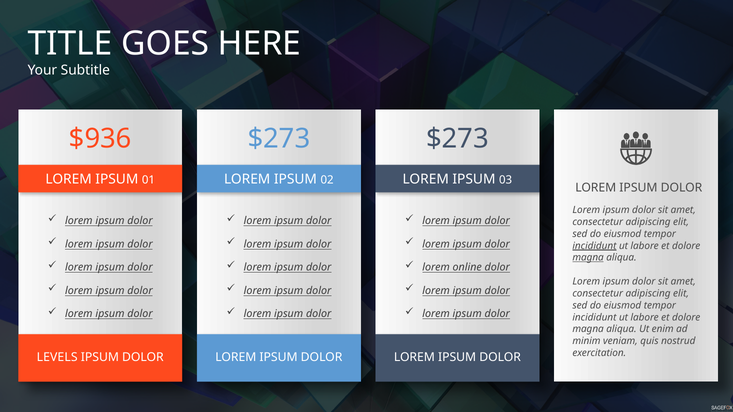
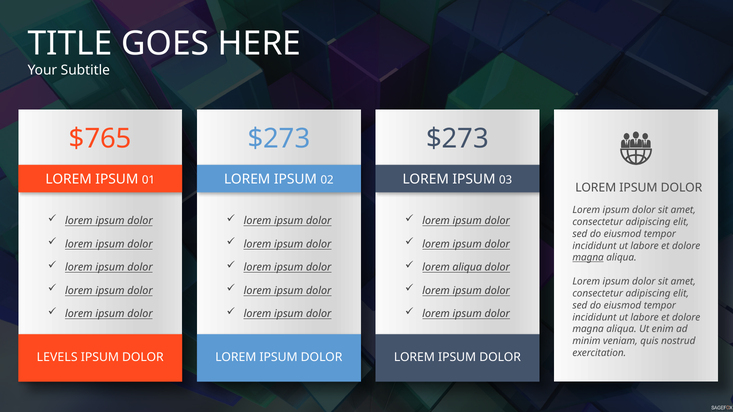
$936: $936 -> $765
incididunt at (594, 246) underline: present -> none
lorem online: online -> aliqua
